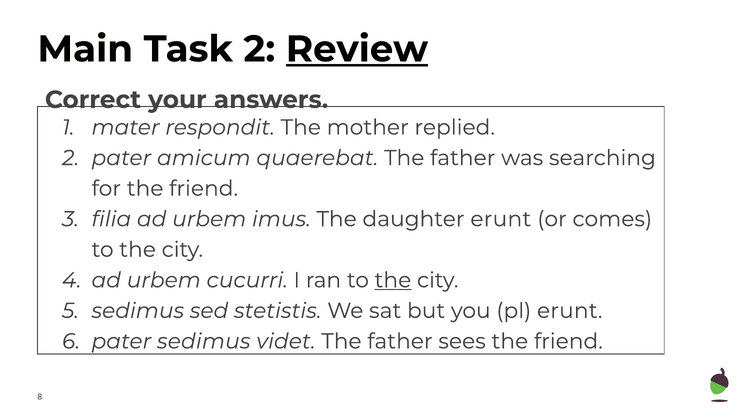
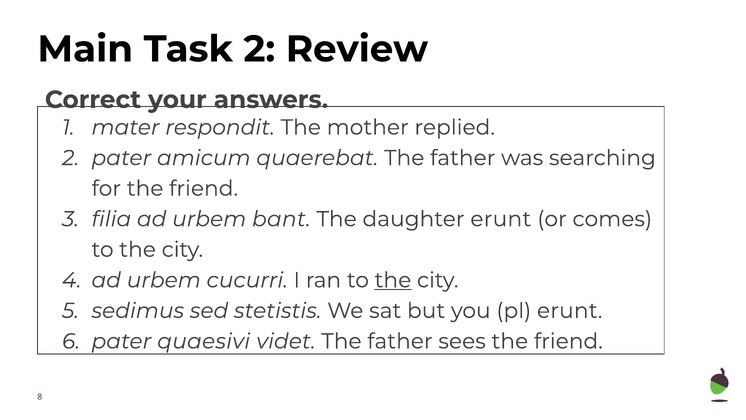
Review underline: present -> none
imus: imus -> bant
pater sedimus: sedimus -> quaesivi
